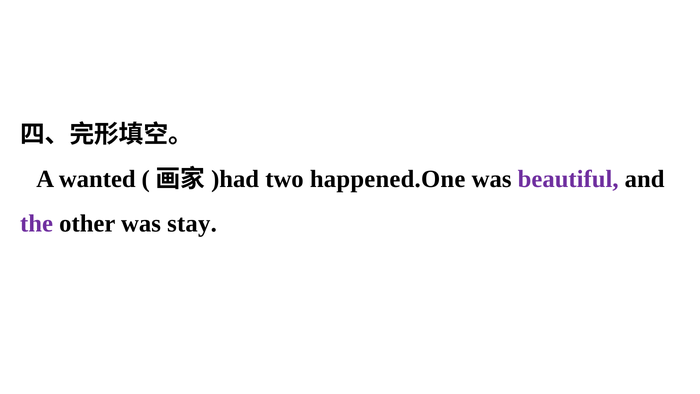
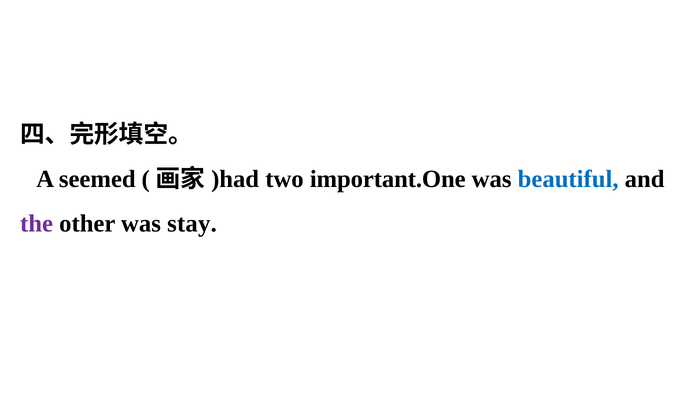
wanted: wanted -> seemed
happened.One: happened.One -> important.One
beautiful colour: purple -> blue
